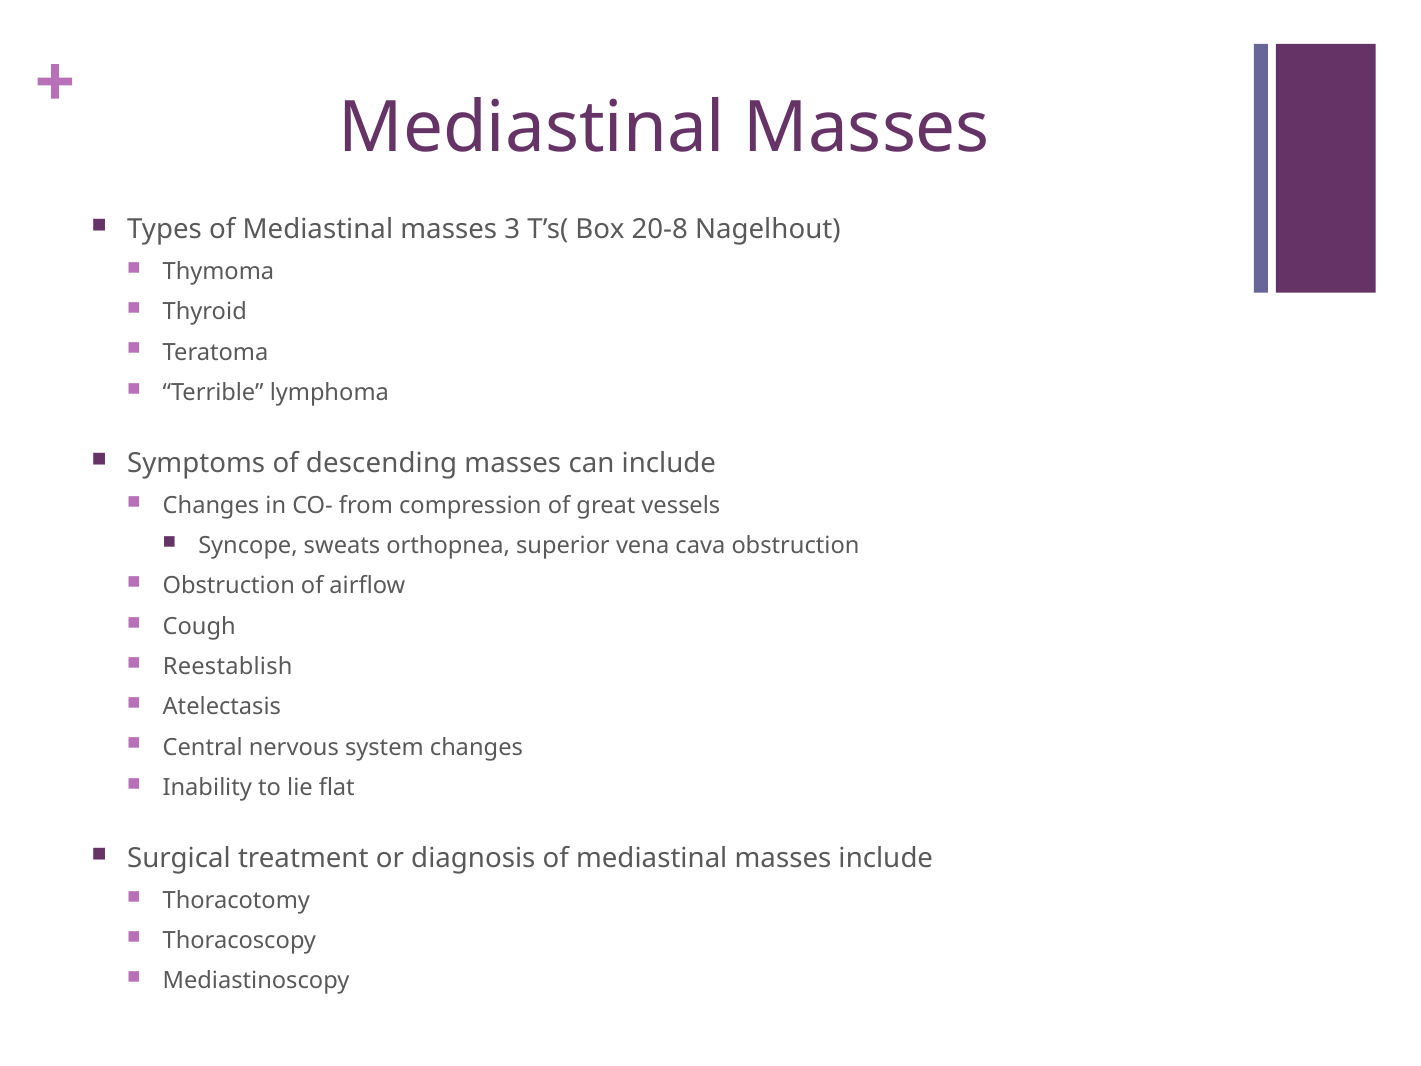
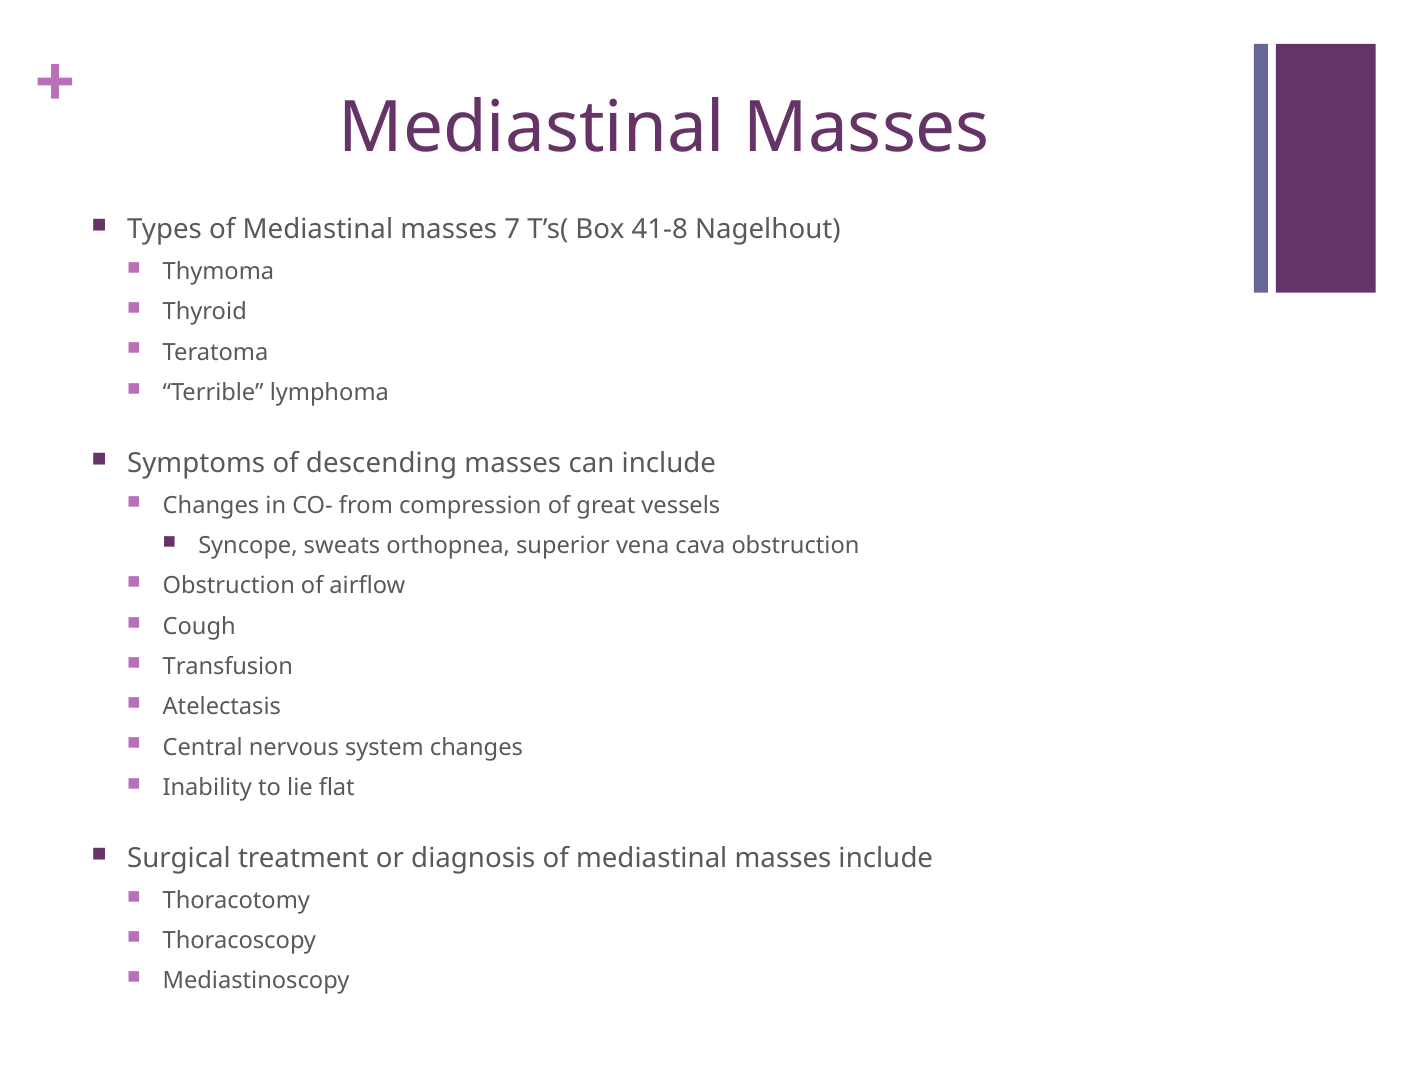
3: 3 -> 7
20-8: 20-8 -> 41-8
Reestablish: Reestablish -> Transfusion
